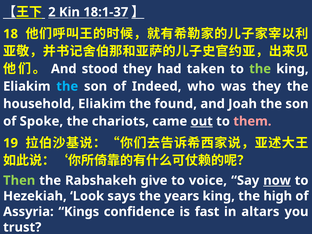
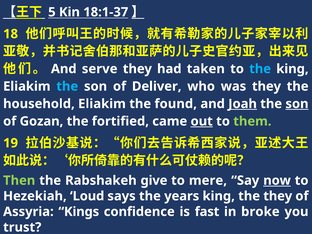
2: 2 -> 5
stood: stood -> serve
the at (260, 69) colour: light green -> light blue
Indeed: Indeed -> Deliver
Joah underline: none -> present
son at (297, 104) underline: none -> present
Spoke: Spoke -> Gozan
chariots: chariots -> fortified
them colour: pink -> light green
voice: voice -> mere
Look: Look -> Loud
the high: high -> they
altars: altars -> broke
